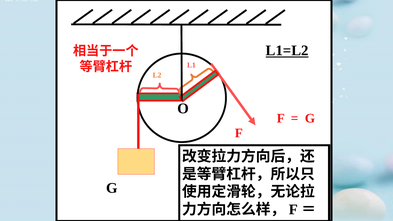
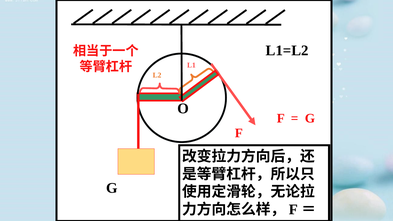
L1=L2 underline: present -> none
